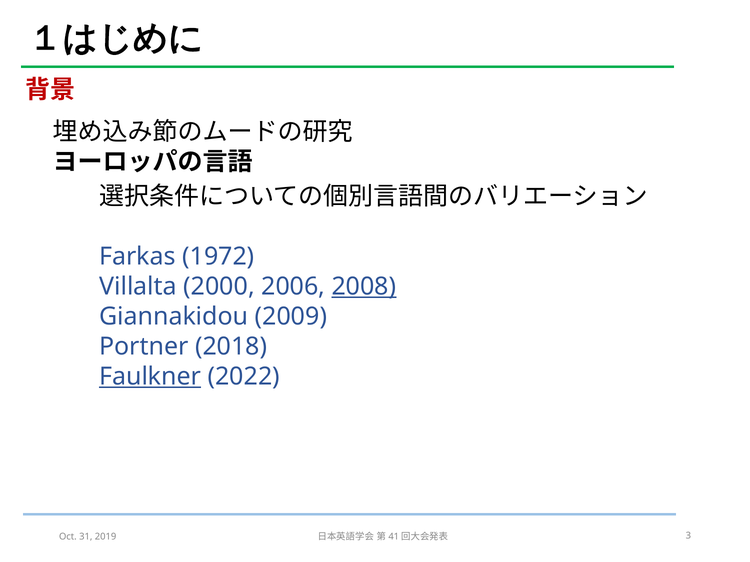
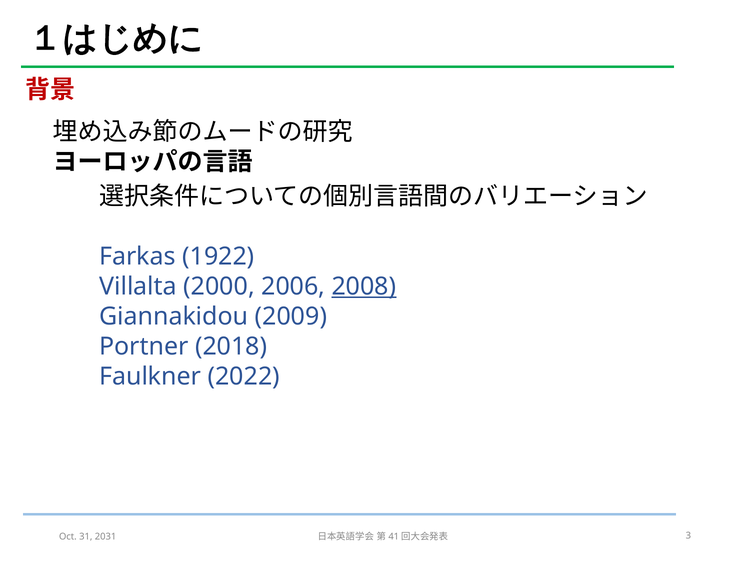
1972: 1972 -> 1922
Faulkner underline: present -> none
2019: 2019 -> 2031
